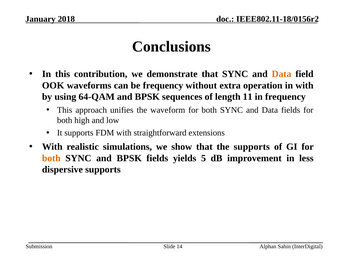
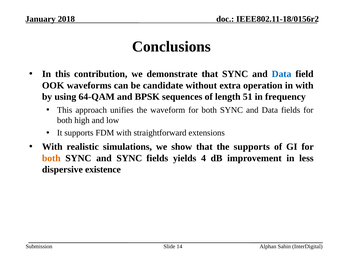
Data at (282, 74) colour: orange -> blue
be frequency: frequency -> candidate
11: 11 -> 51
SYNC and BPSK: BPSK -> SYNC
5: 5 -> 4
dispersive supports: supports -> existence
